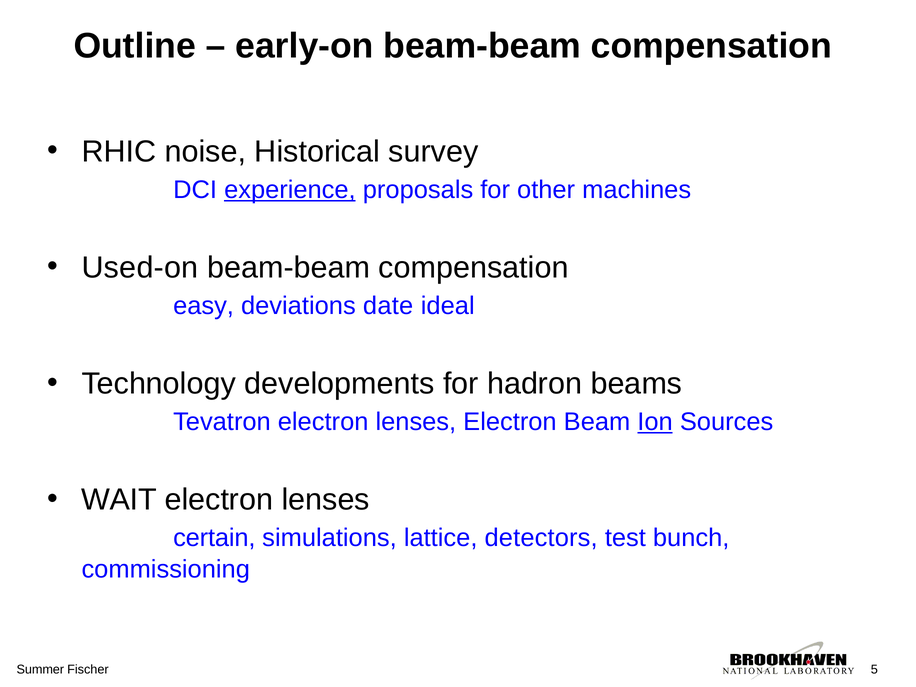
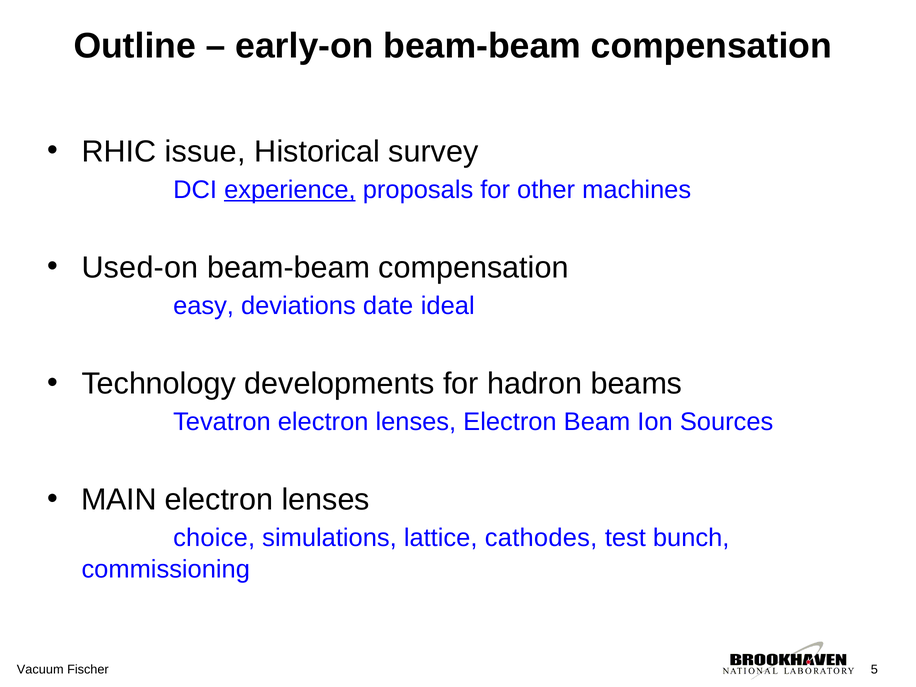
noise: noise -> issue
Ion underline: present -> none
WAIT: WAIT -> MAIN
certain: certain -> choice
detectors: detectors -> cathodes
Summer: Summer -> Vacuum
